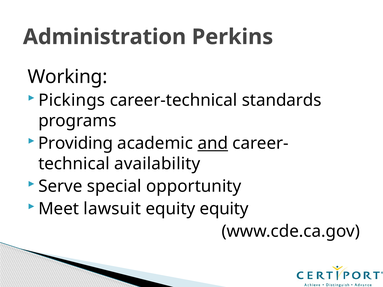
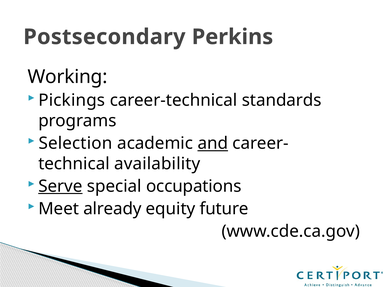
Administration: Administration -> Postsecondary
Providing: Providing -> Selection
Serve underline: none -> present
opportunity: opportunity -> occupations
lawsuit: lawsuit -> already
equity equity: equity -> future
